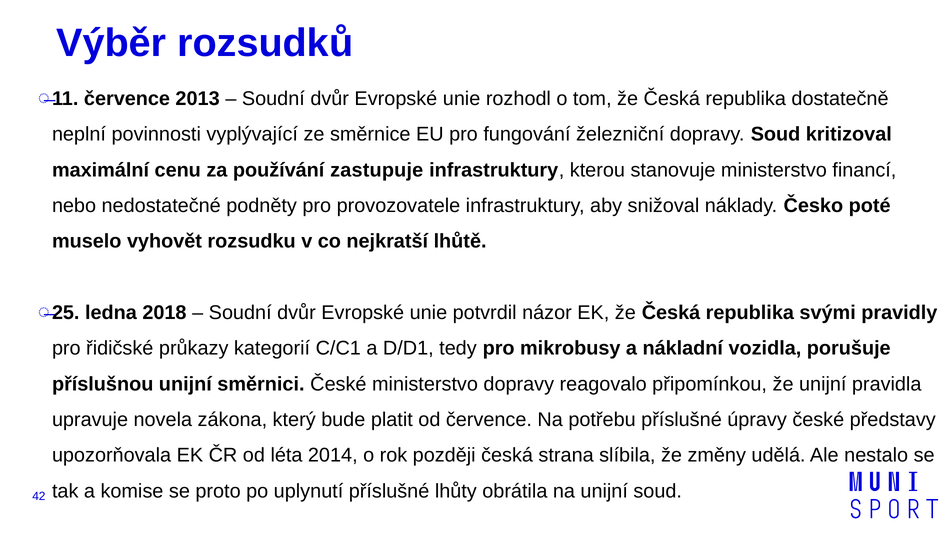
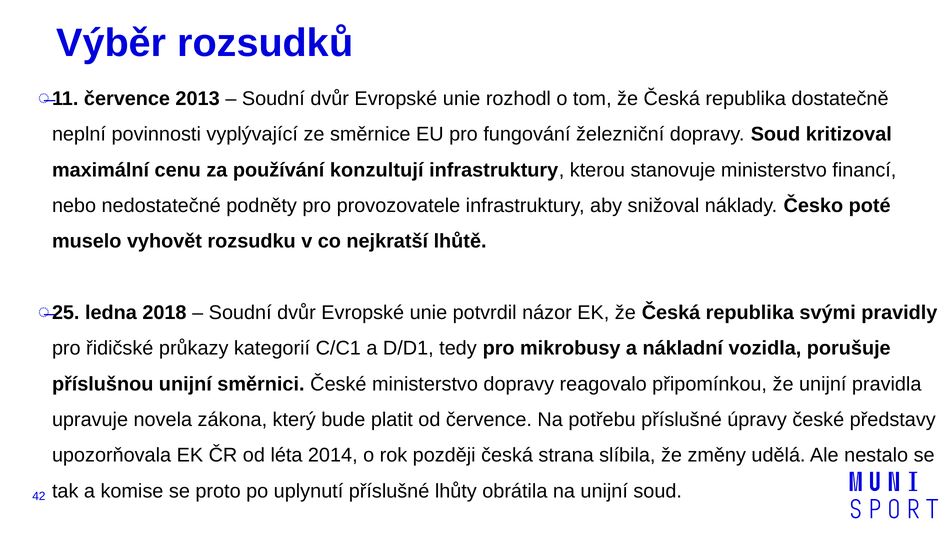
zastupuje: zastupuje -> konzultují
